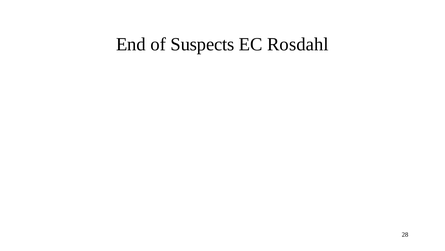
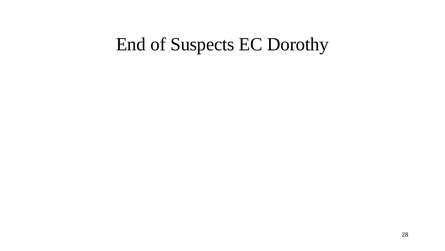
Rosdahl: Rosdahl -> Dorothy
